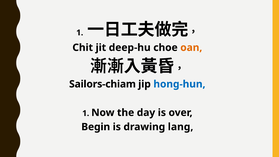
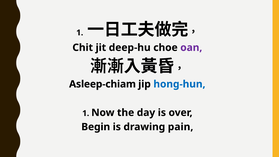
oan colour: orange -> purple
Sailors-chiam: Sailors-chiam -> Asleep-chiam
lang: lang -> pain
